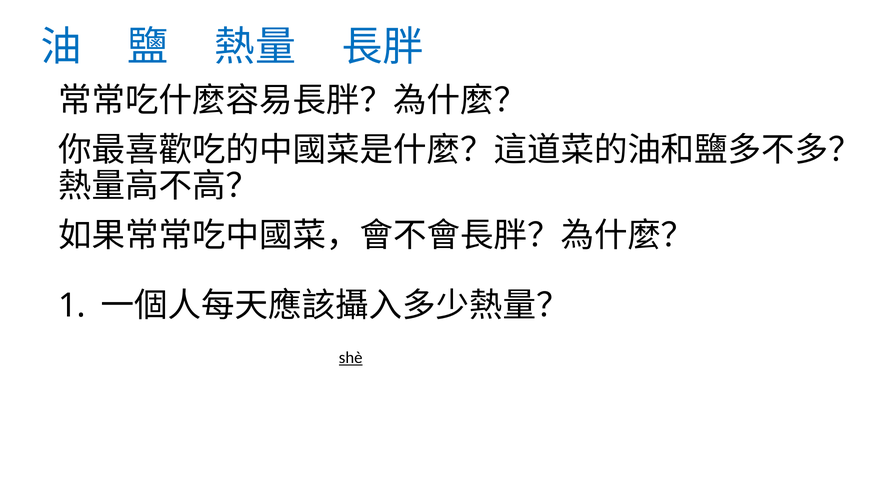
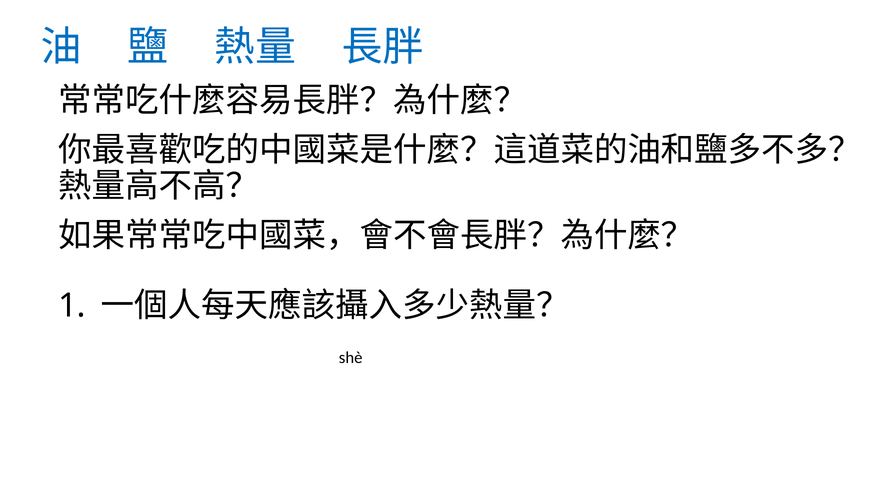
shè underline: present -> none
